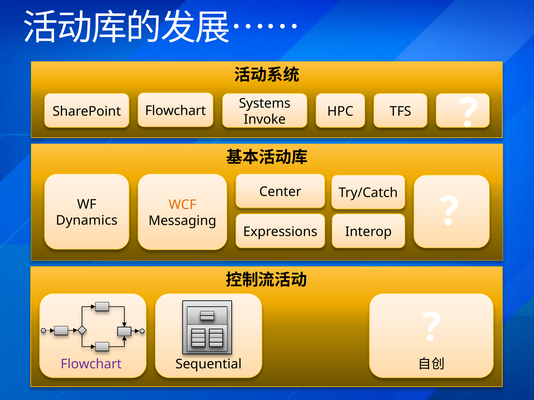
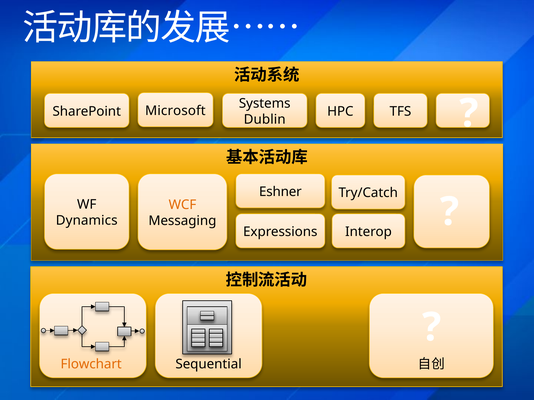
SharePoint Flowchart: Flowchart -> Microsoft
Invoke: Invoke -> Dublin
Center: Center -> Eshner
Flowchart at (91, 364) colour: purple -> orange
